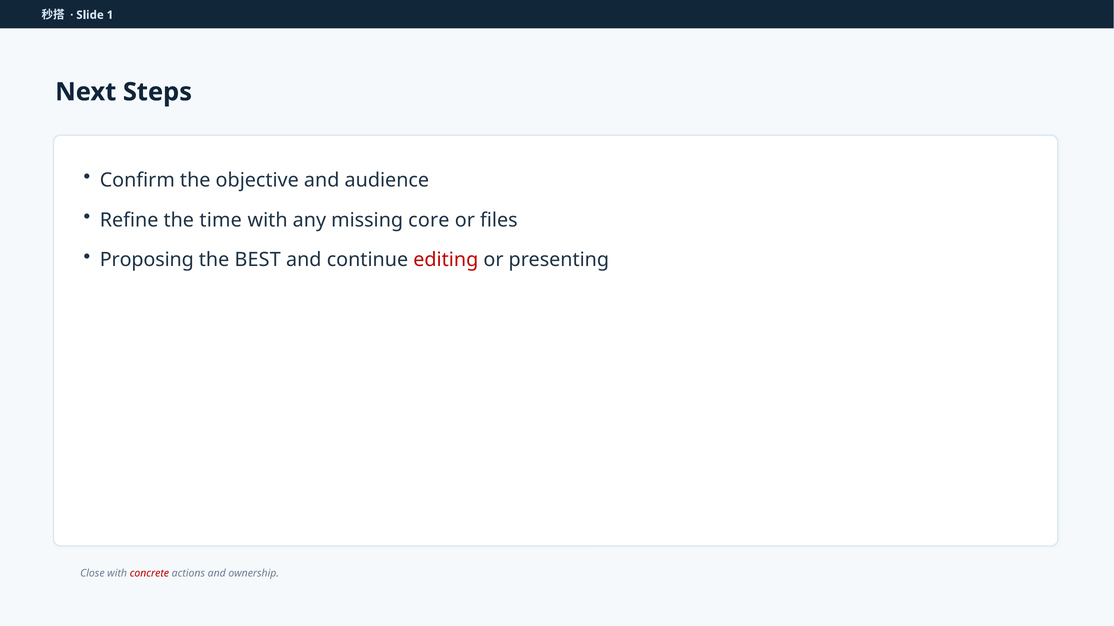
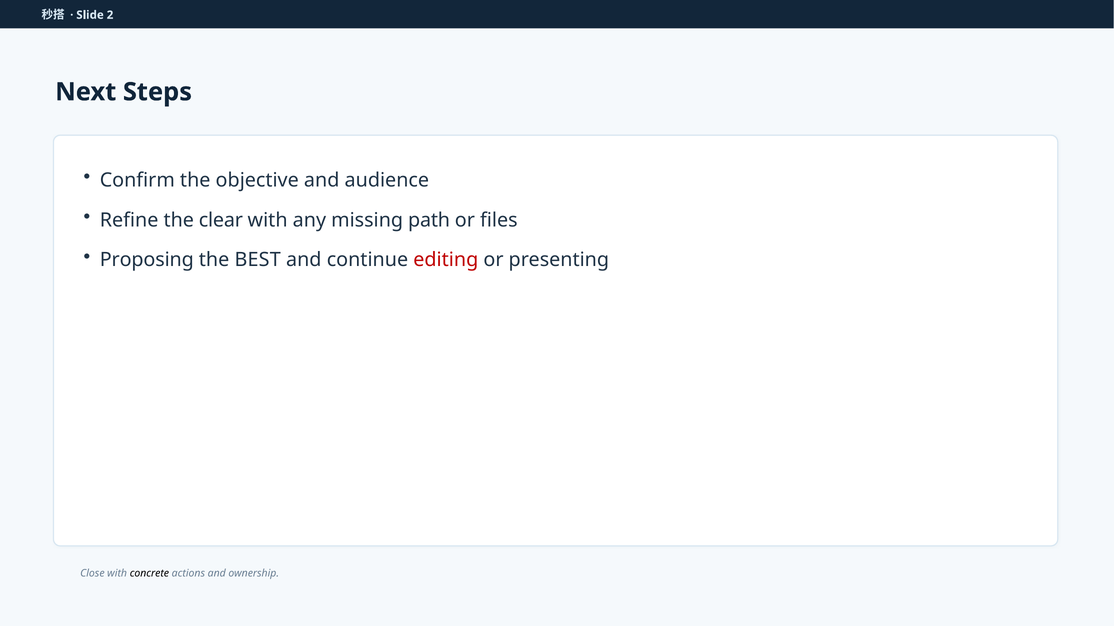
1: 1 -> 2
time: time -> clear
core: core -> path
concrete colour: red -> black
